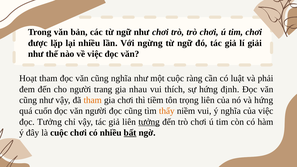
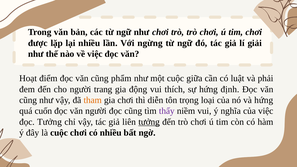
Hoạt tham: tham -> điểm
cũng nghĩa: nghĩa -> phẩm
ràng: ràng -> giữa
nhau: nhau -> động
tiềm: tiềm -> diễn
trọng liên: liên -> loại
thấy colour: orange -> purple
bất underline: present -> none
